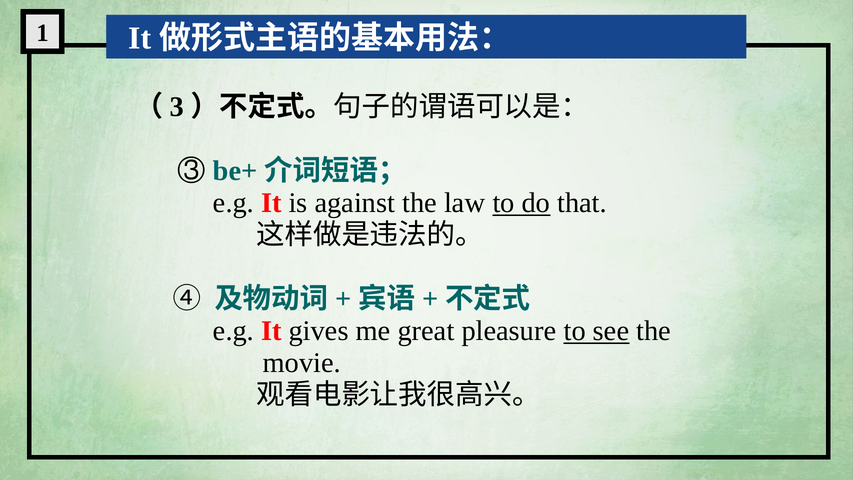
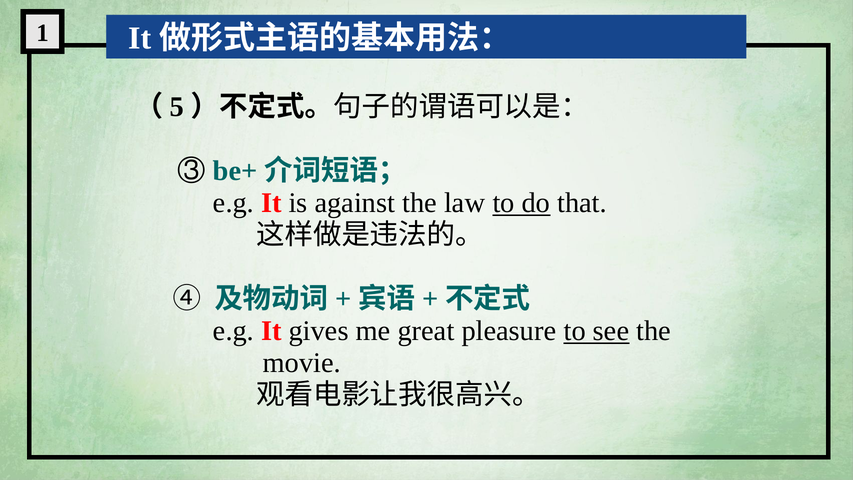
3: 3 -> 5
